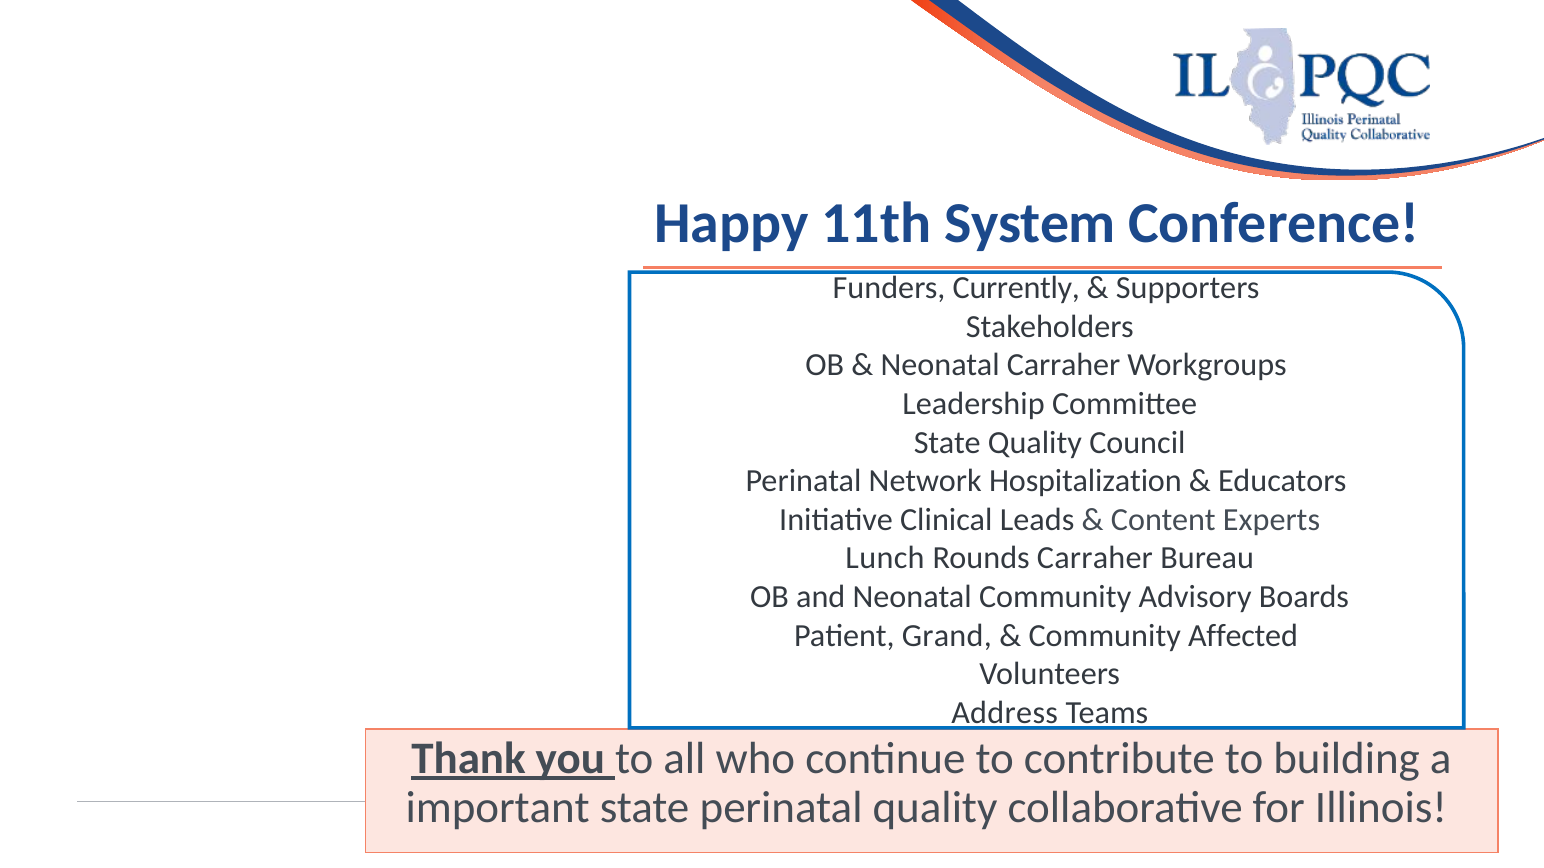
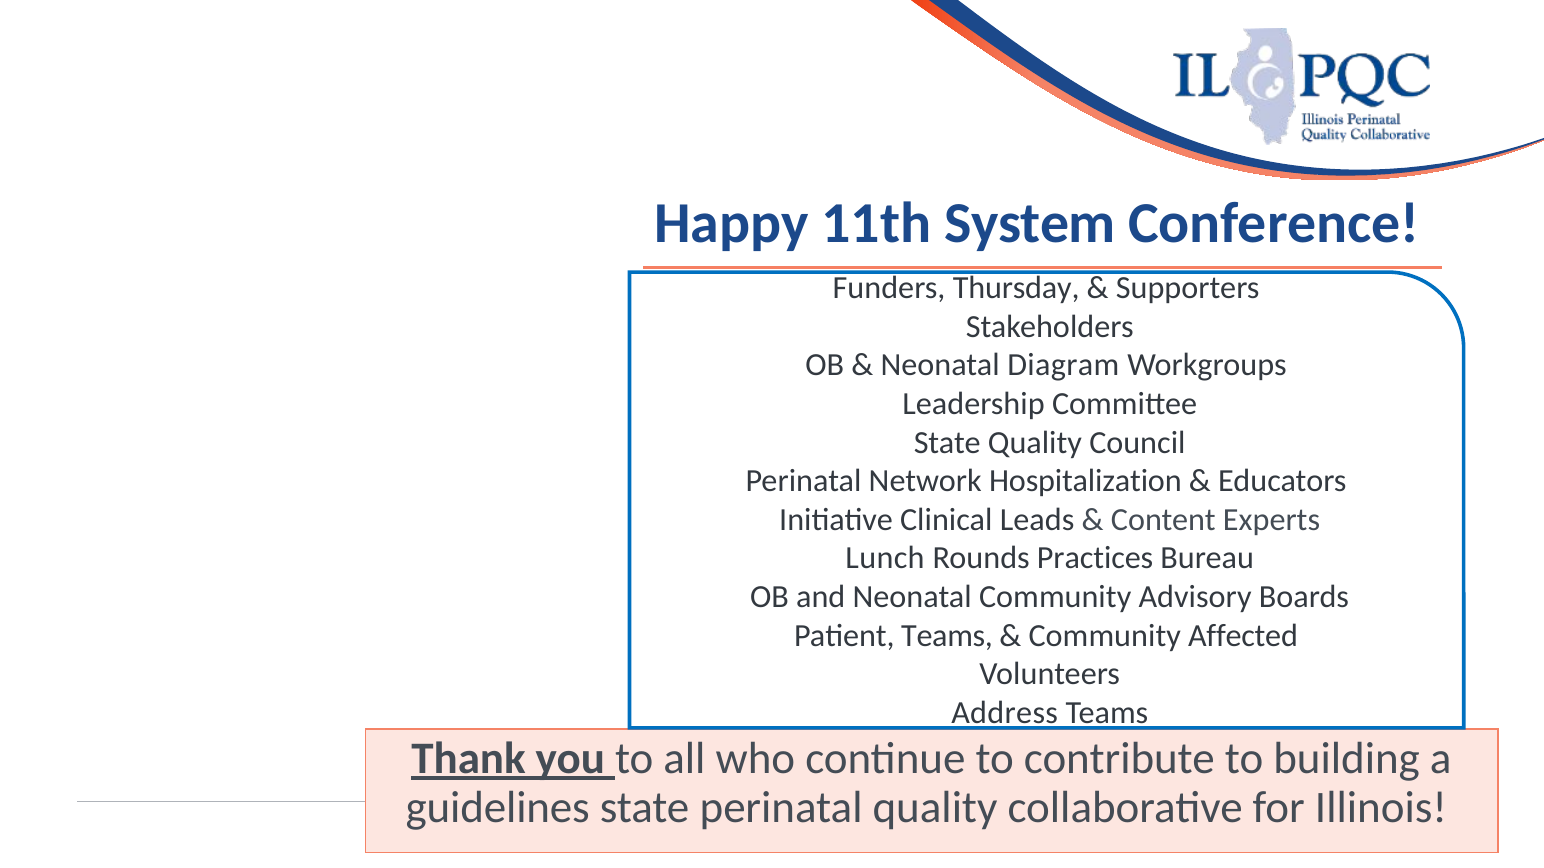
Currently: Currently -> Thursday
Neonatal Carraher: Carraher -> Diagram
Rounds Carraher: Carraher -> Practices
Patient Grand: Grand -> Teams
important: important -> guidelines
